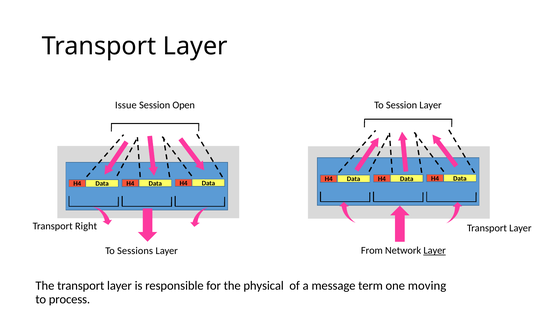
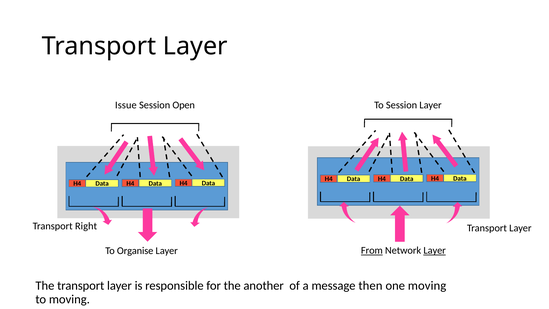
Sessions: Sessions -> Organise
From underline: none -> present
physical: physical -> another
term: term -> then
to process: process -> moving
